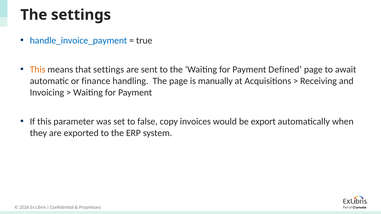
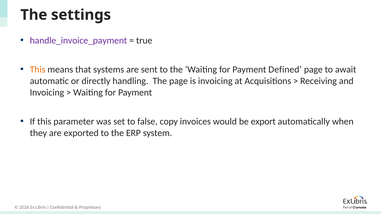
handle_invoice_payment colour: blue -> purple
that settings: settings -> systems
finance: finance -> directly
is manually: manually -> invoicing
